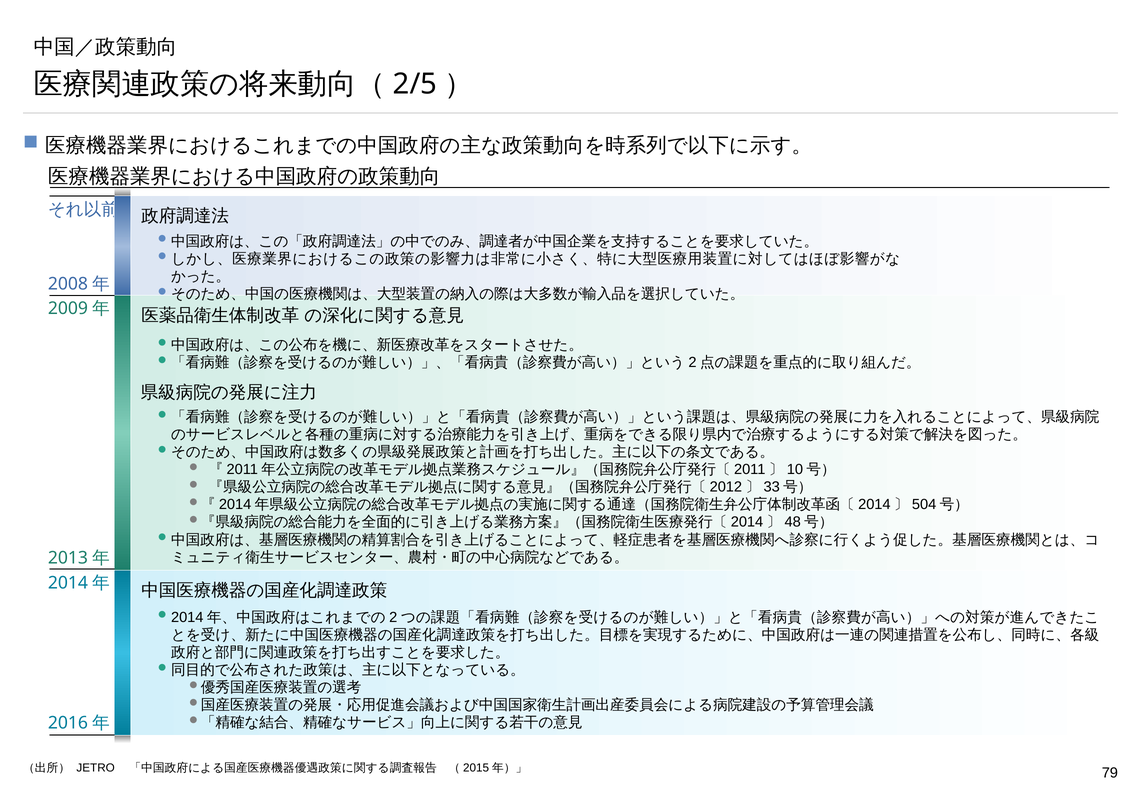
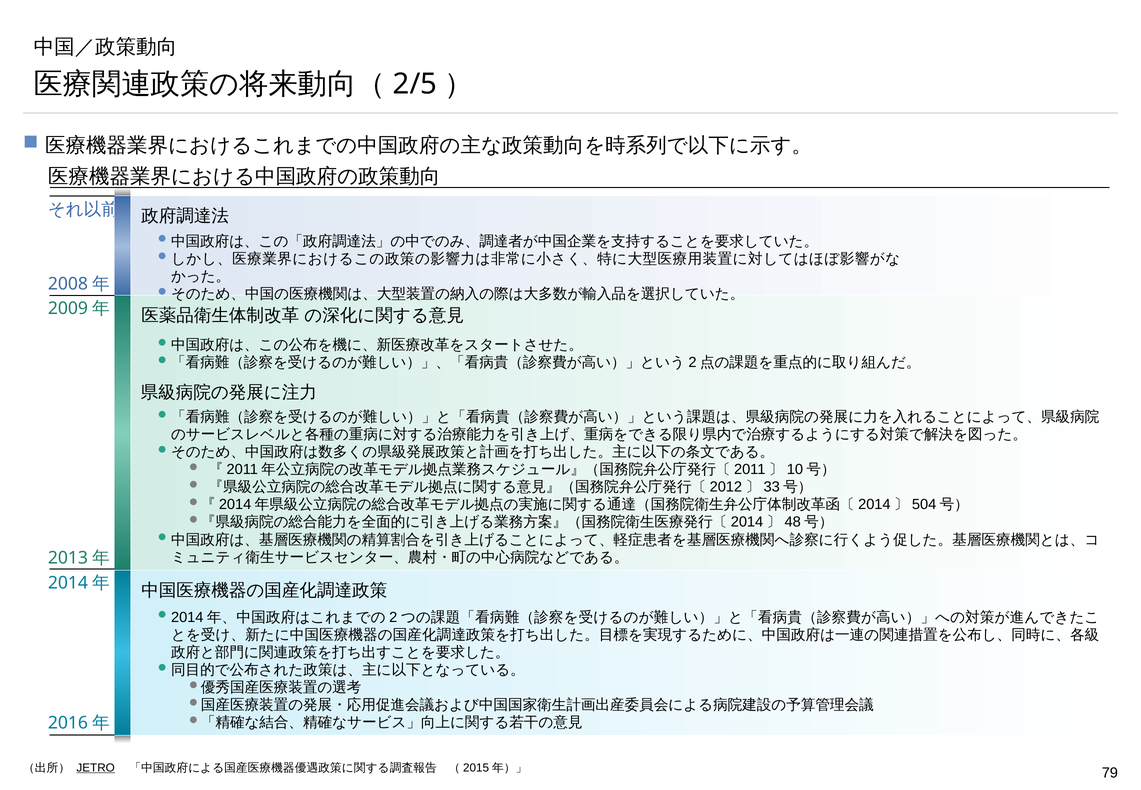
JETRO underline: none -> present
